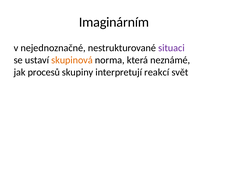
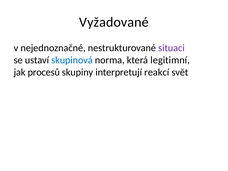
Imaginárním: Imaginárním -> Vyžadované
skupinová colour: orange -> blue
neznámé: neznámé -> legitimní
